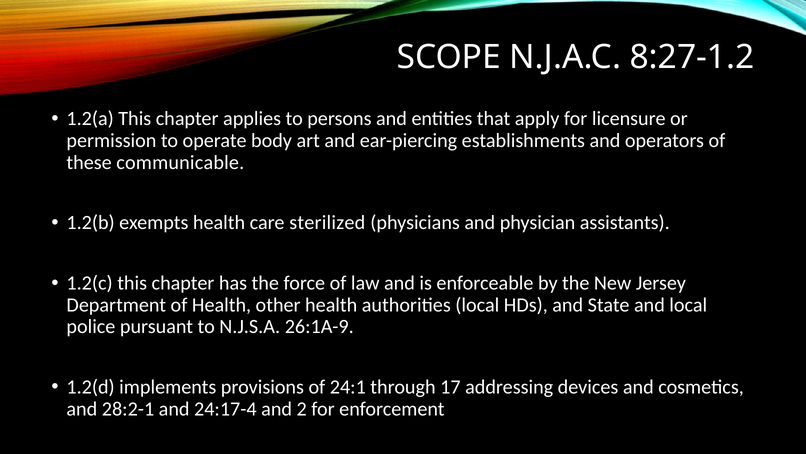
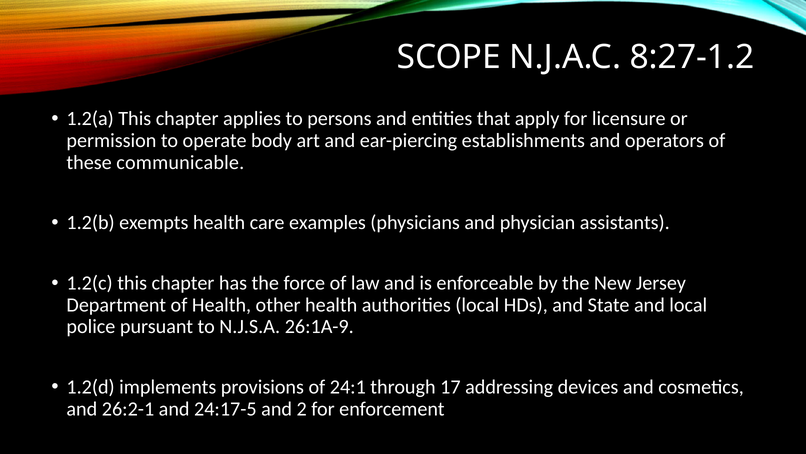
sterilized: sterilized -> examples
28:2-1: 28:2-1 -> 26:2-1
24:17-4: 24:17-4 -> 24:17-5
